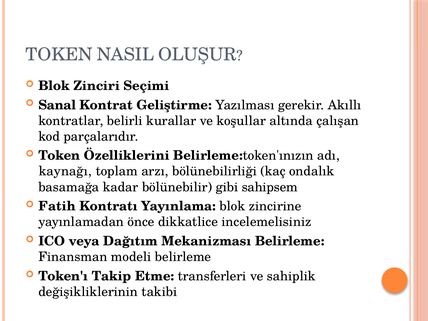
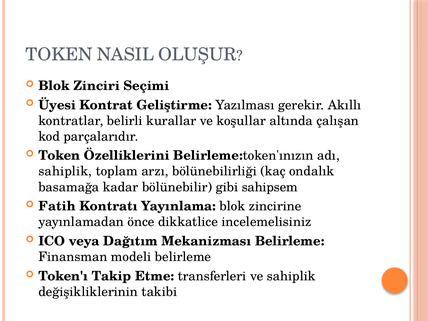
Sanal: Sanal -> Üyesi
kaynağı at (65, 171): kaynağı -> sahiplik
